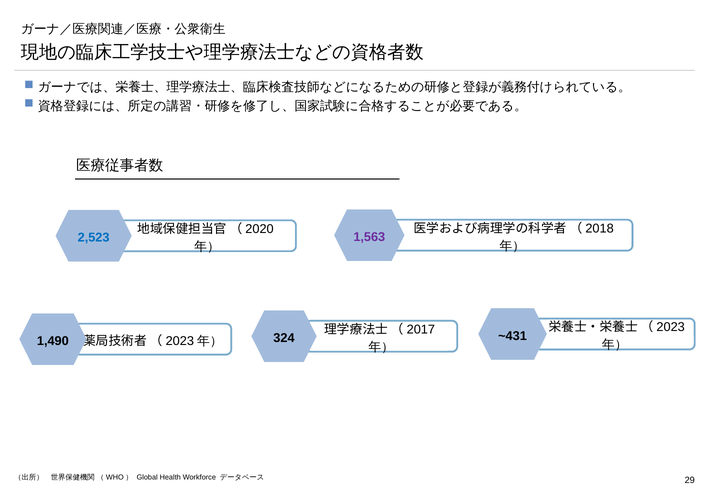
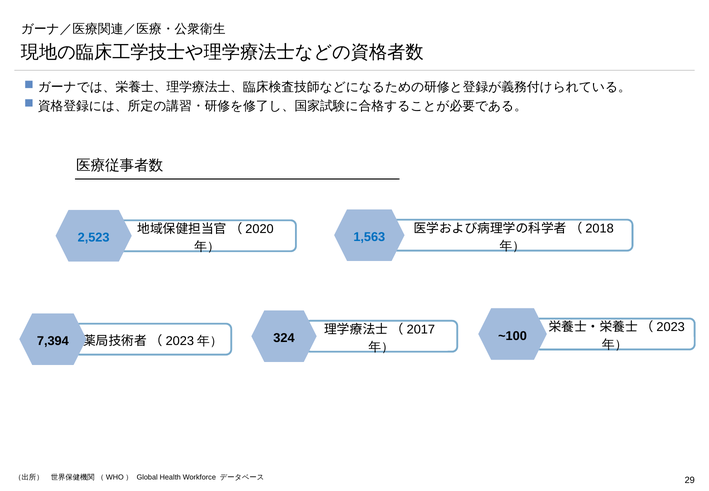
1,563 colour: purple -> blue
~431: ~431 -> ~100
1,490: 1,490 -> 7,394
